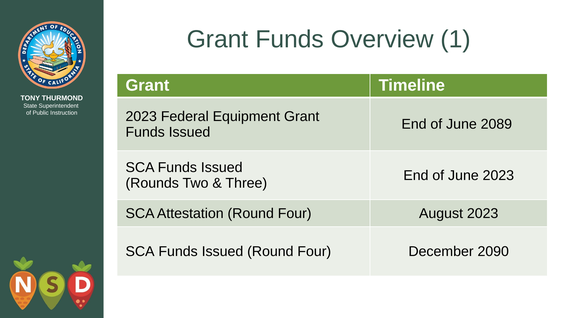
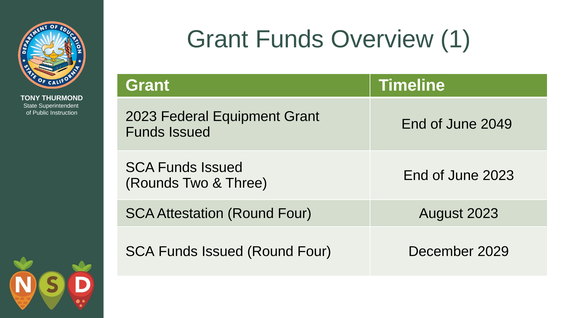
2089: 2089 -> 2049
2090: 2090 -> 2029
